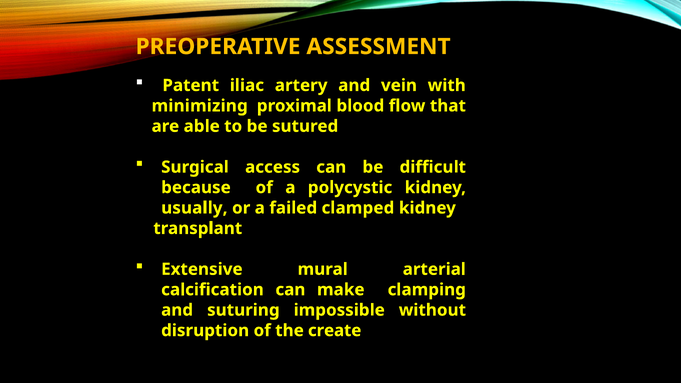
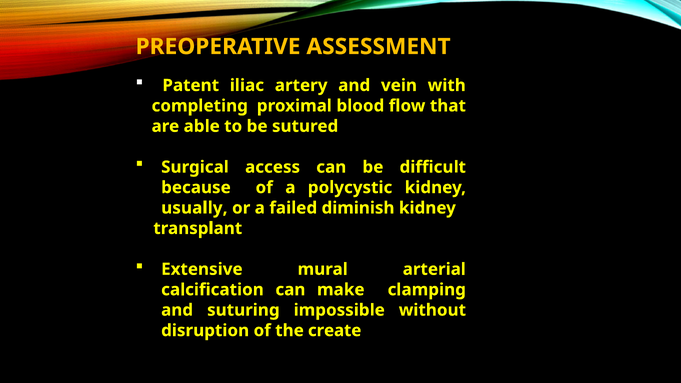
minimizing: minimizing -> completing
clamped: clamped -> diminish
